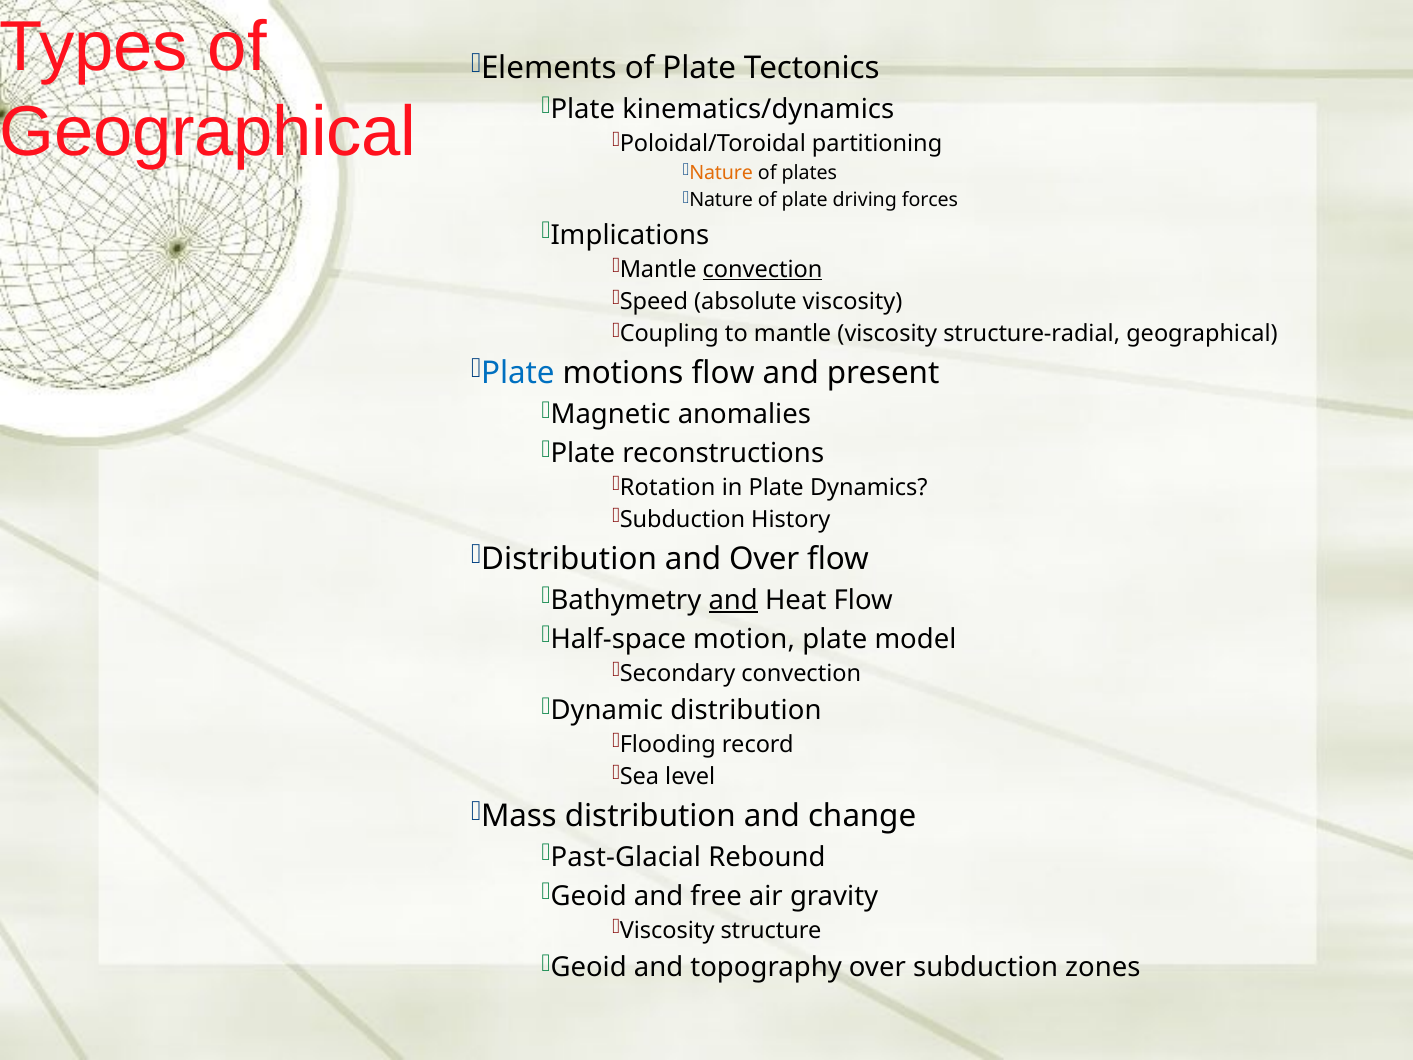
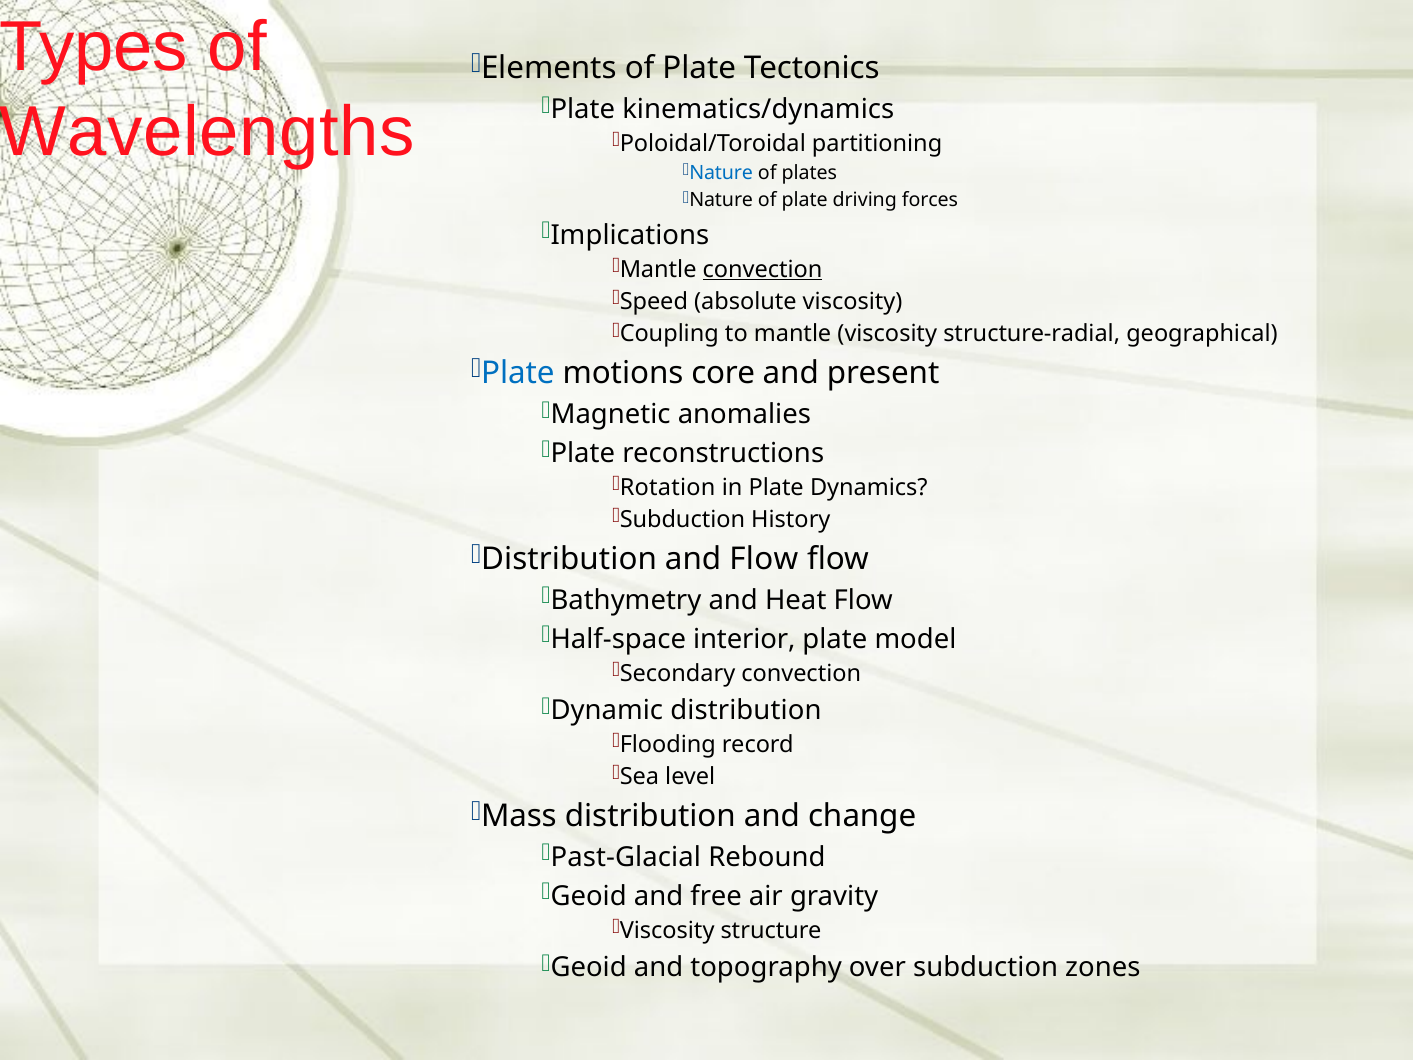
Geographical at (208, 132): Geographical -> Wavelengths
Nature at (721, 173) colour: orange -> blue
motions flow: flow -> core
and Over: Over -> Flow
and at (733, 600) underline: present -> none
motion: motion -> interior
